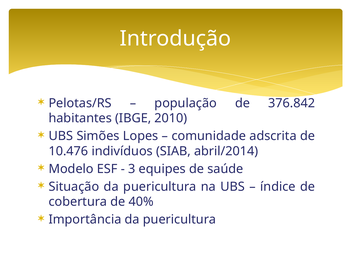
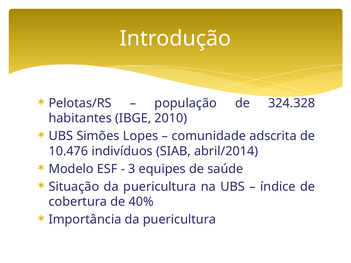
376.842: 376.842 -> 324.328
